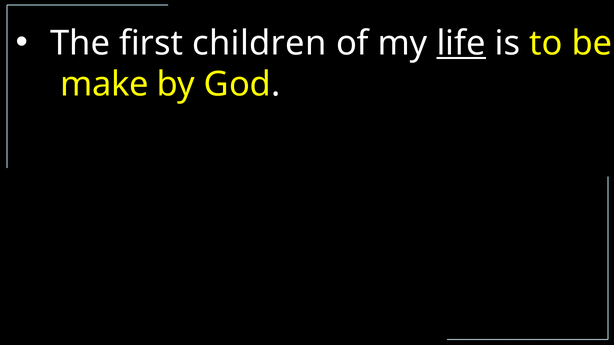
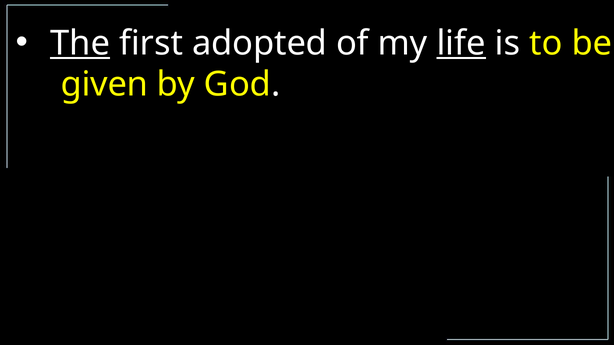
The underline: none -> present
children: children -> adopted
make: make -> given
